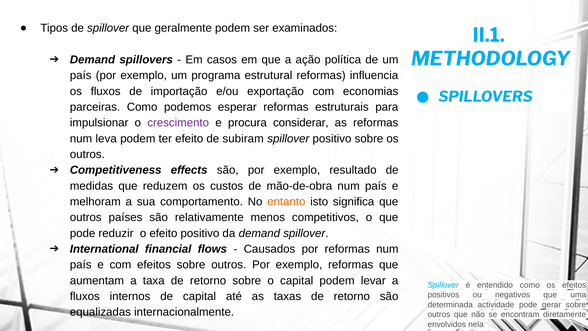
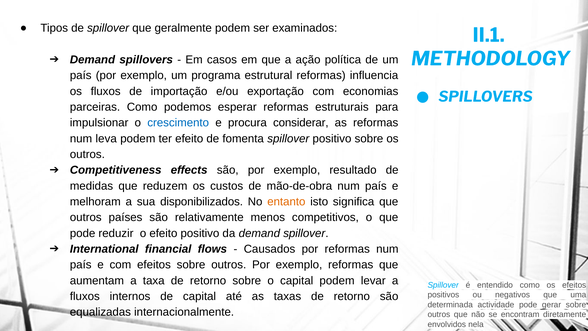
crescimento colour: purple -> blue
subiram: subiram -> fomenta
comportamento: comportamento -> disponibilizados
